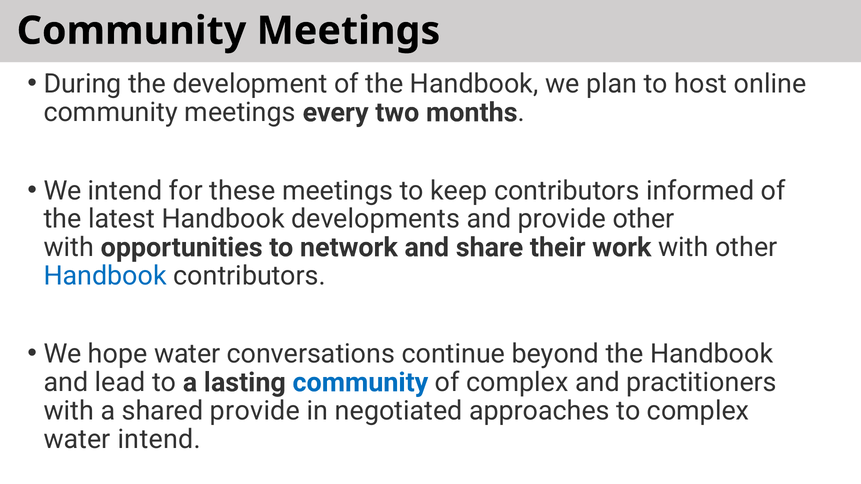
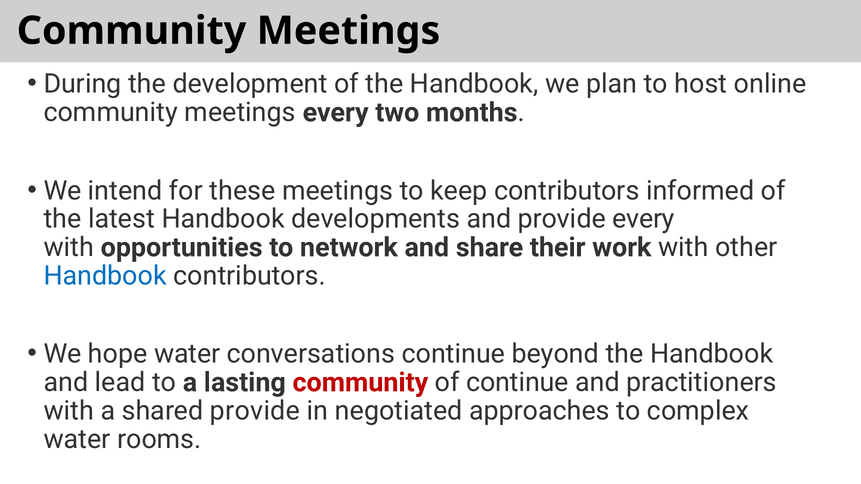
provide other: other -> every
community at (360, 383) colour: blue -> red
of complex: complex -> continue
water intend: intend -> rooms
